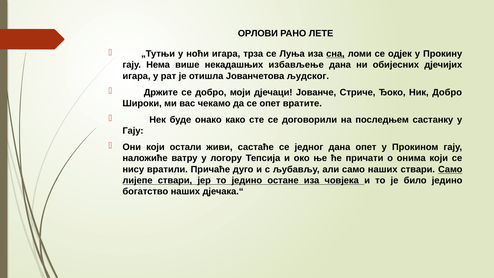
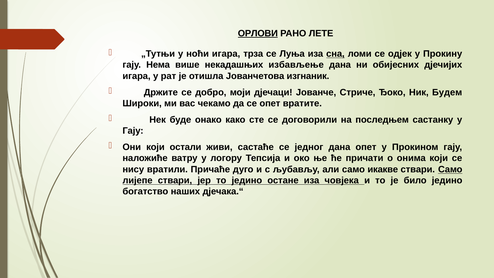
ОРЛОВИ underline: none -> present
људског: људског -> изгнаник
Ник Добро: Добро -> Будем
само наших: наших -> икакве
